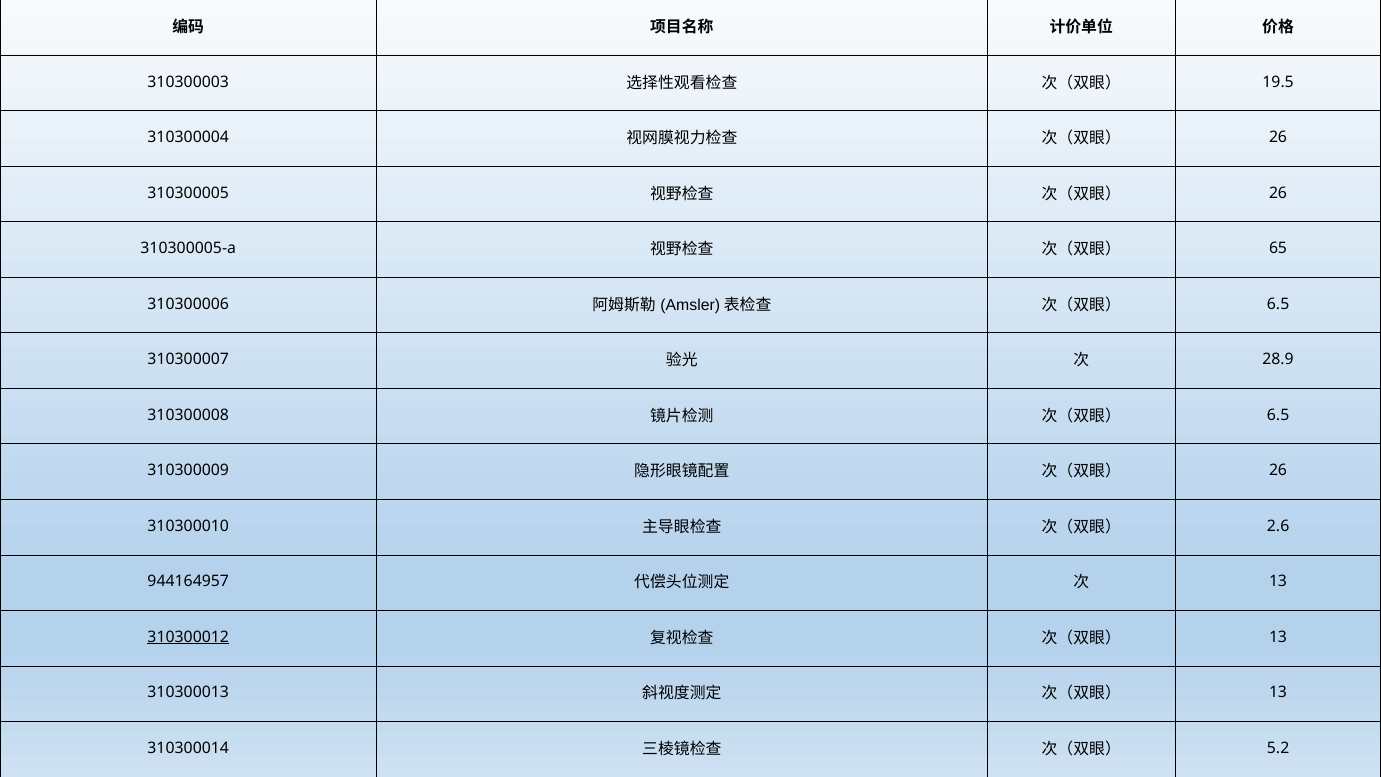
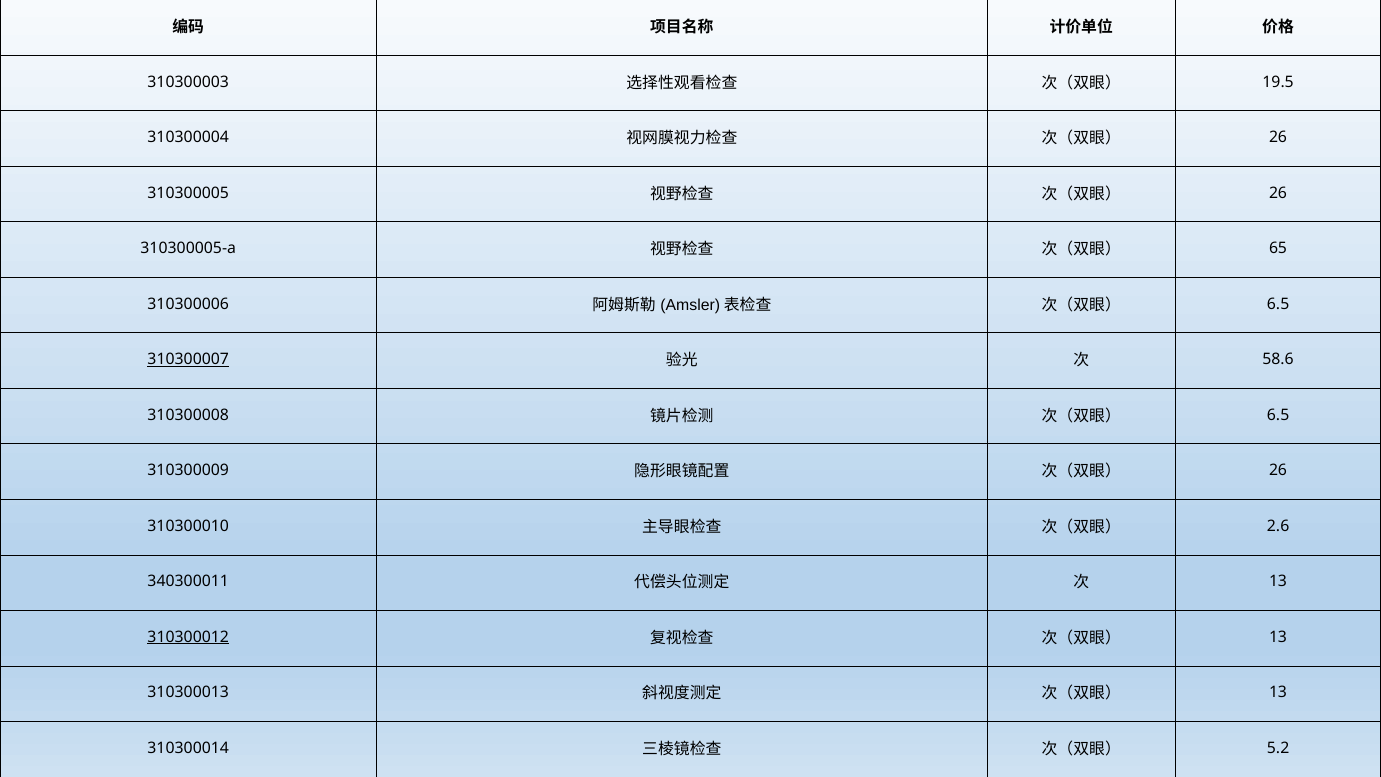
310300007 underline: none -> present
28.9: 28.9 -> 58.6
944164957: 944164957 -> 340300011
